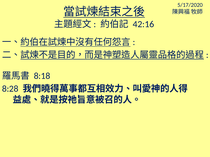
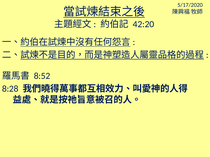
42:16: 42:16 -> 42:20
8:18: 8:18 -> 8:52
